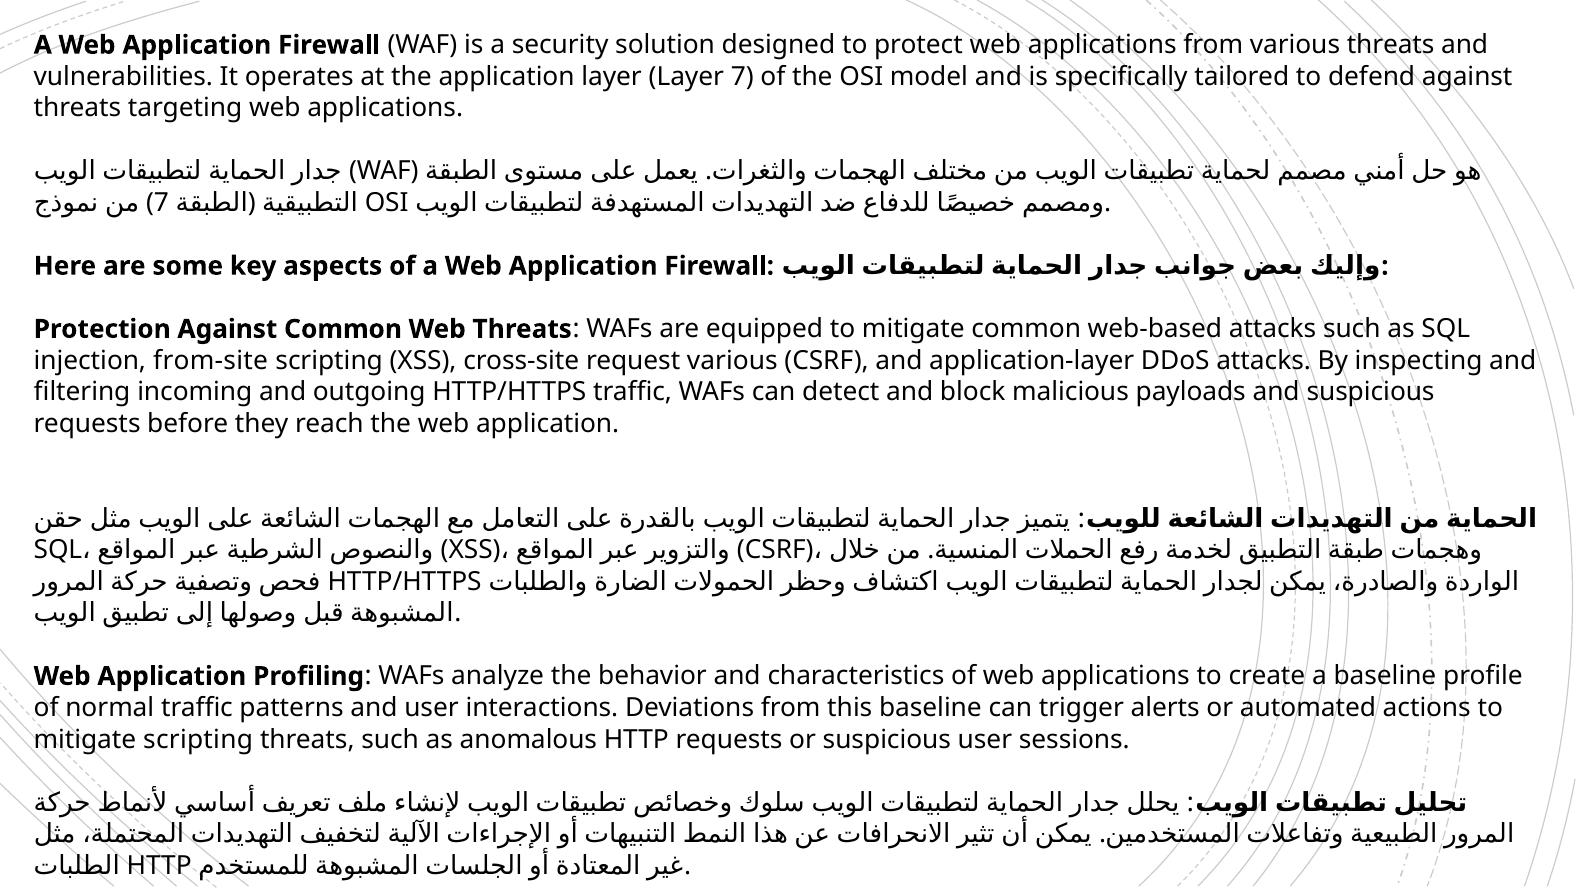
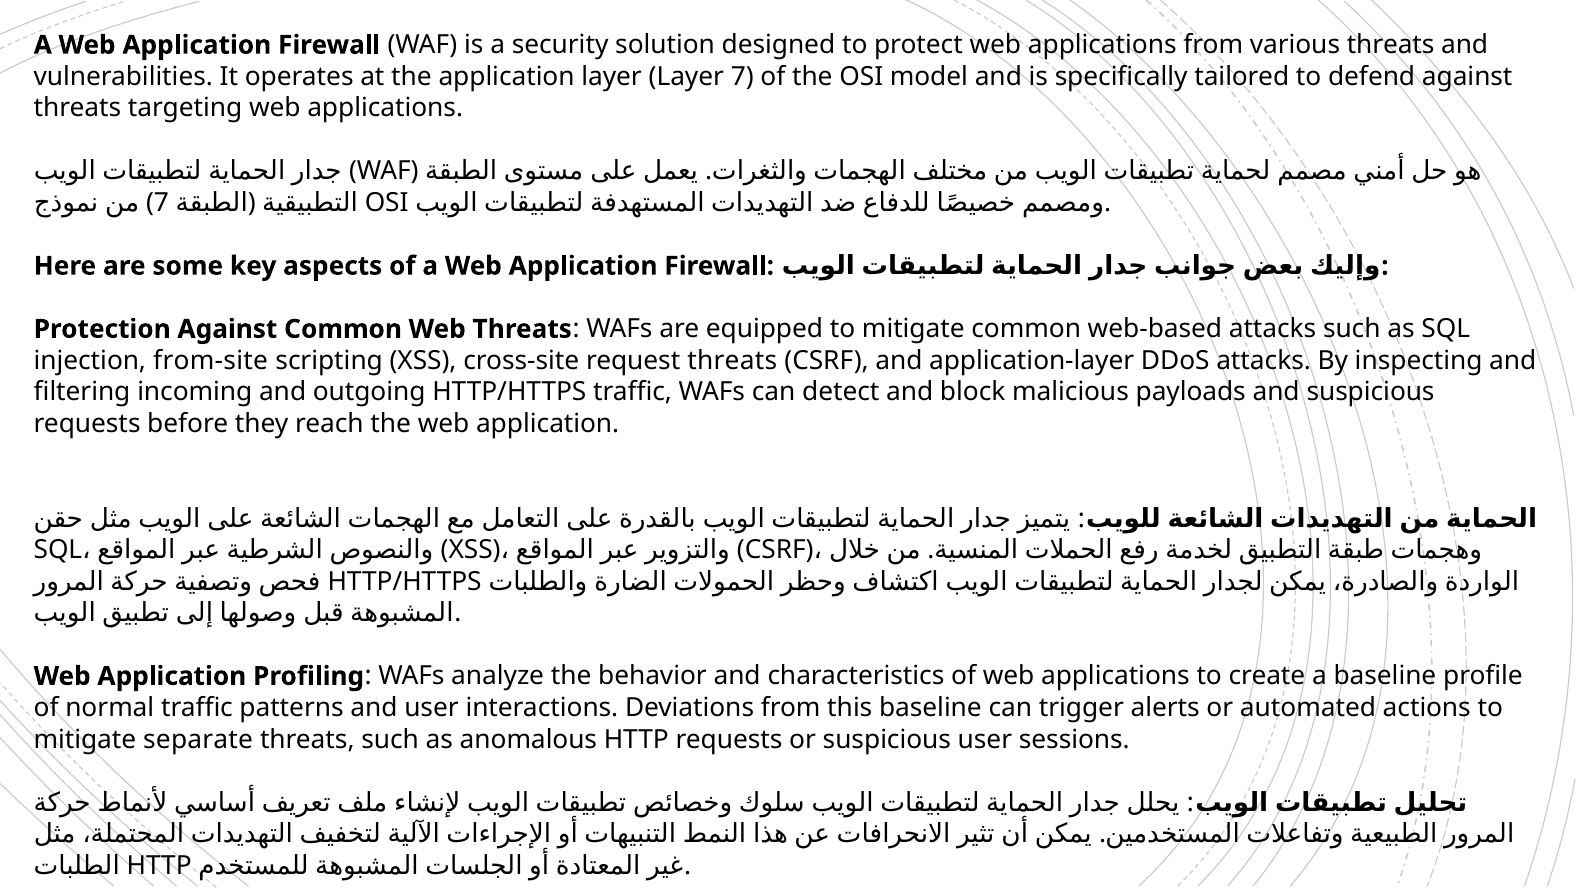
request various: various -> threats
mitigate scripting: scripting -> separate
